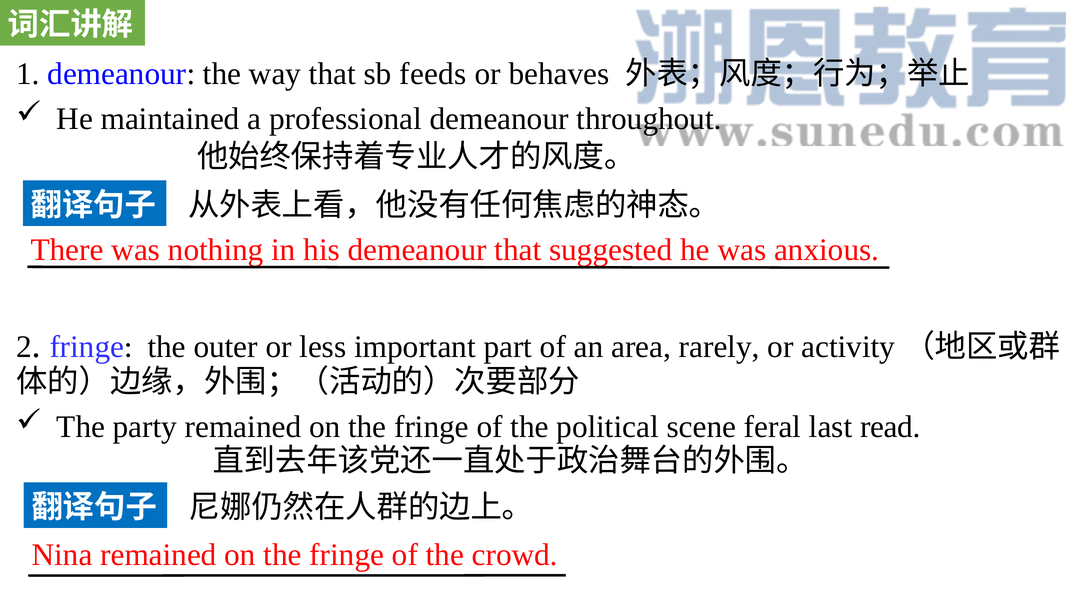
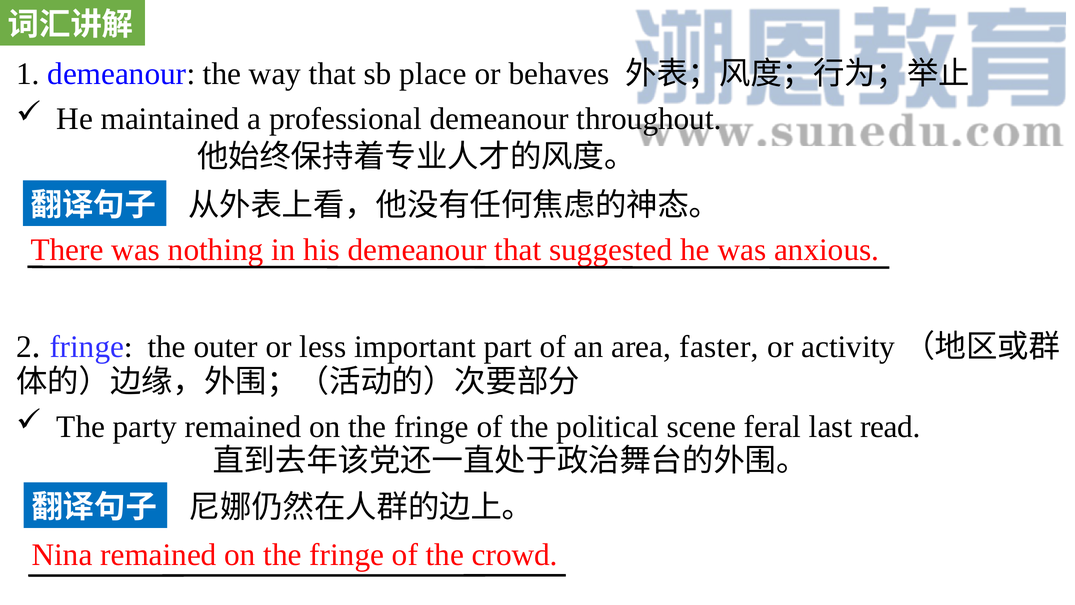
feeds: feeds -> place
rarely: rarely -> faster
